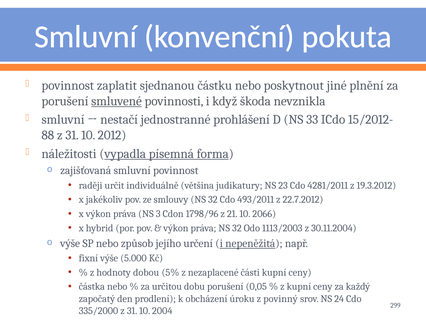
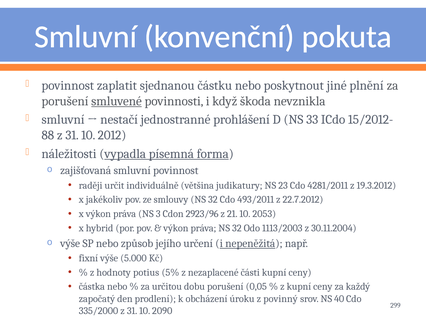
1798/96: 1798/96 -> 2923/96
2066: 2066 -> 2053
dobou: dobou -> potius
24: 24 -> 40
2004: 2004 -> 2090
